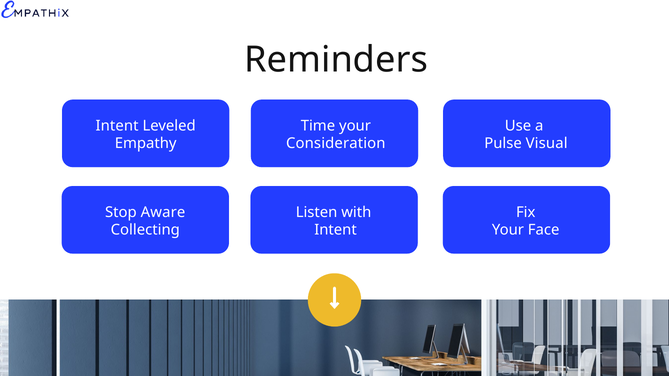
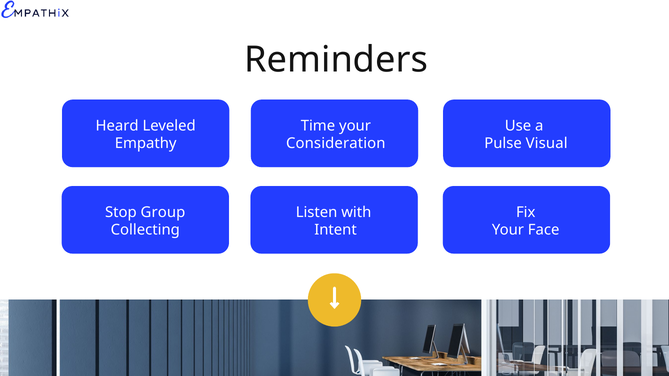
Intent at (117, 126): Intent -> Heard
Aware: Aware -> Group
